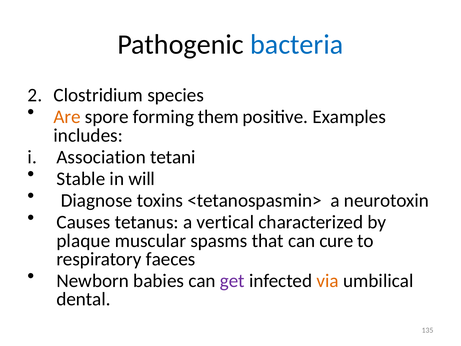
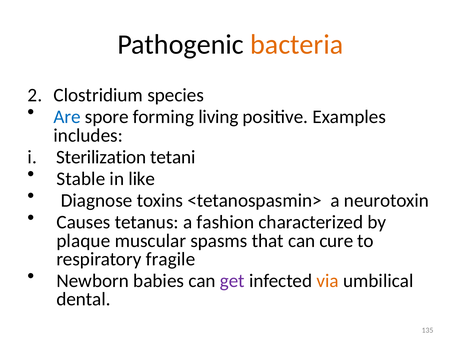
bacteria colour: blue -> orange
Are colour: orange -> blue
them: them -> living
Association: Association -> Sterilization
will: will -> like
vertical: vertical -> fashion
faeces: faeces -> fragile
